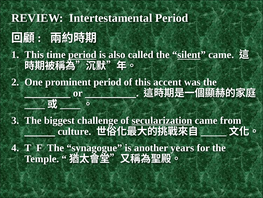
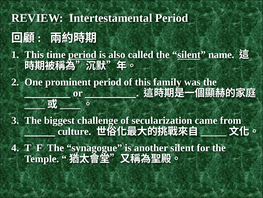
silent came: came -> name
accent: accent -> family
secularization underline: present -> none
another years: years -> silent
